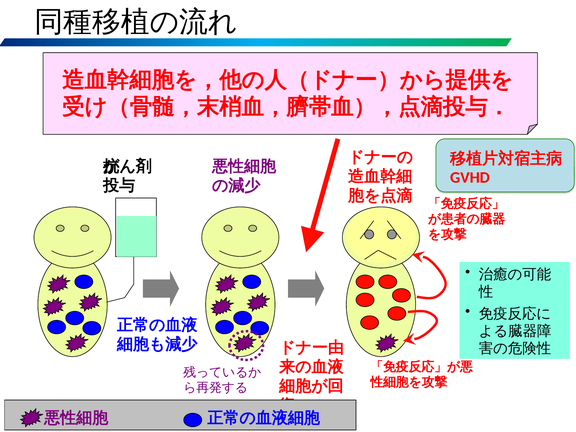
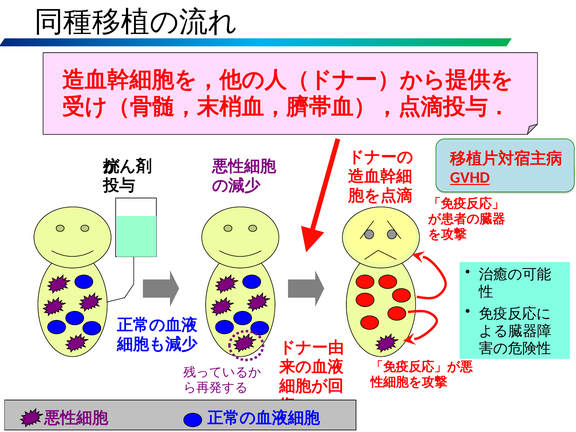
GVHD underline: none -> present
